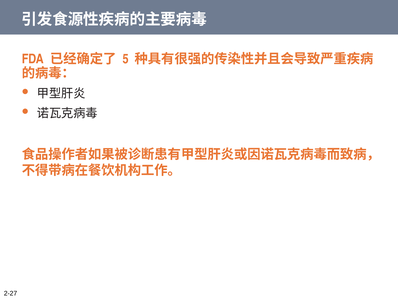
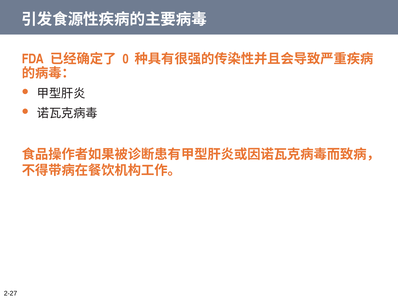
5: 5 -> 0
